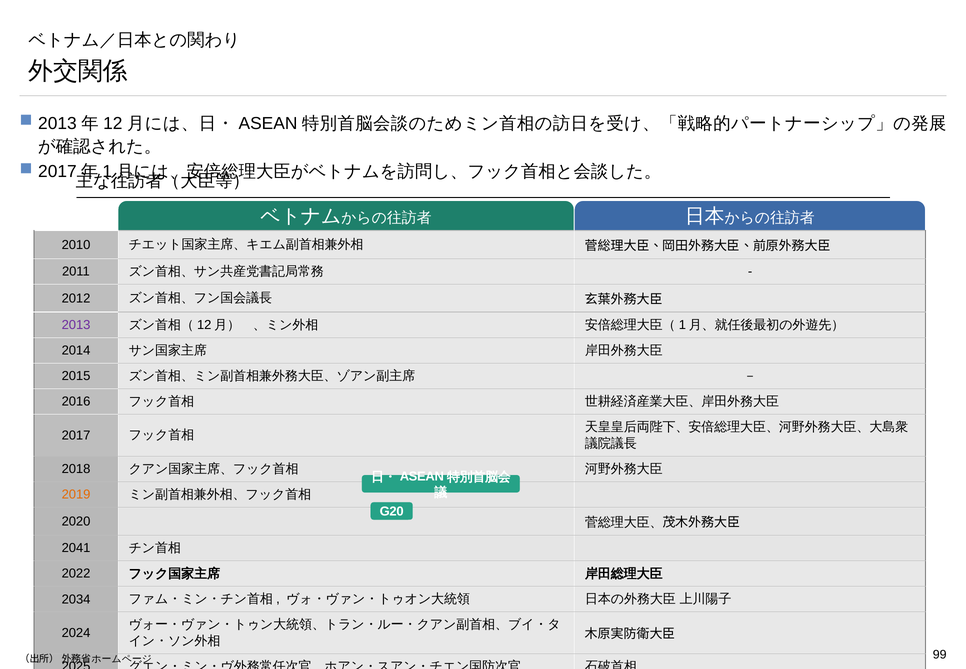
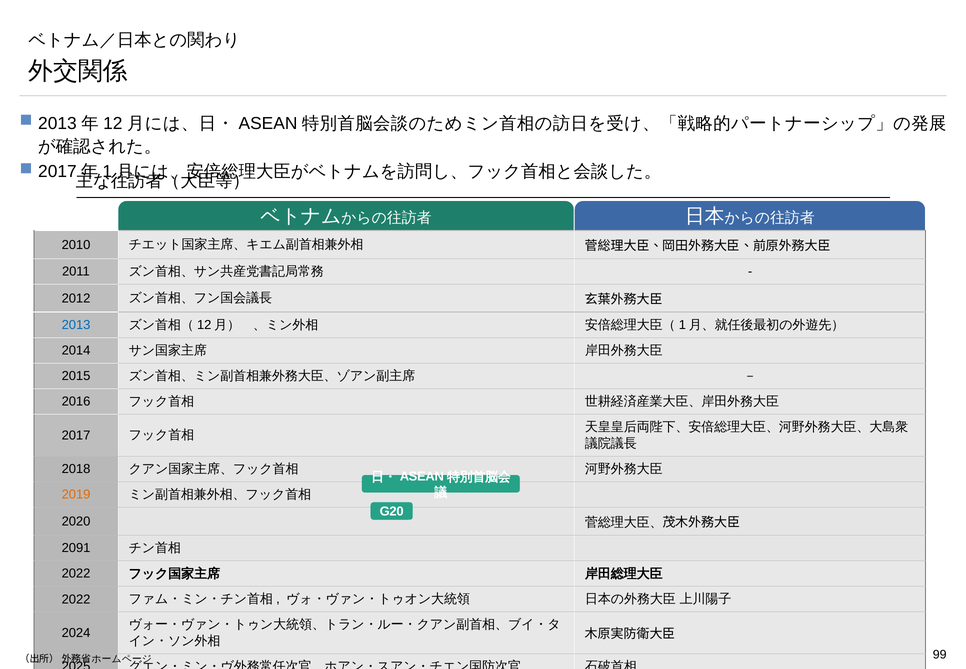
2013 at (76, 325) colour: purple -> blue
2041: 2041 -> 2091
2034 at (76, 599): 2034 -> 2022
